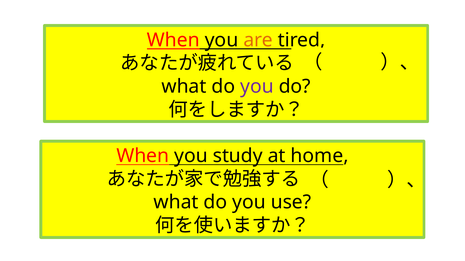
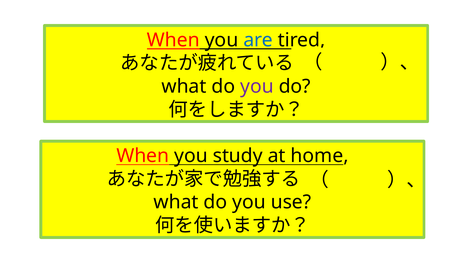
are colour: orange -> blue
